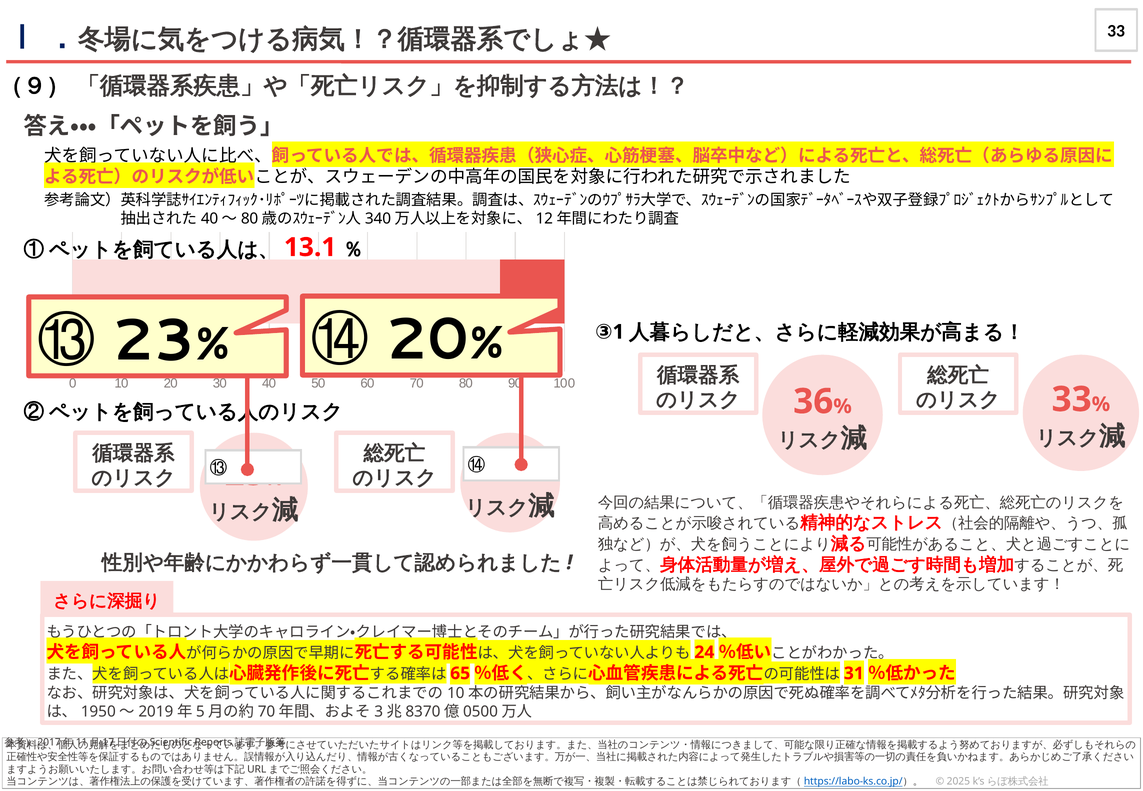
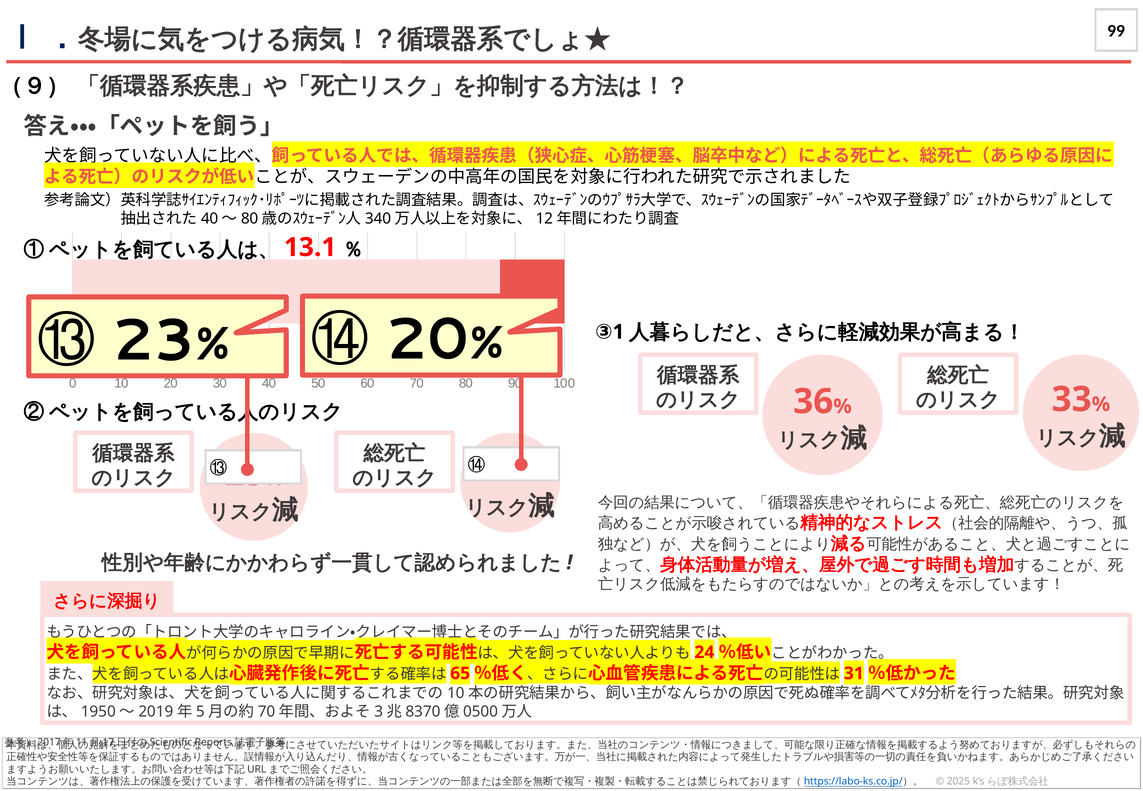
33 at (1116, 31): 33 -> 99
